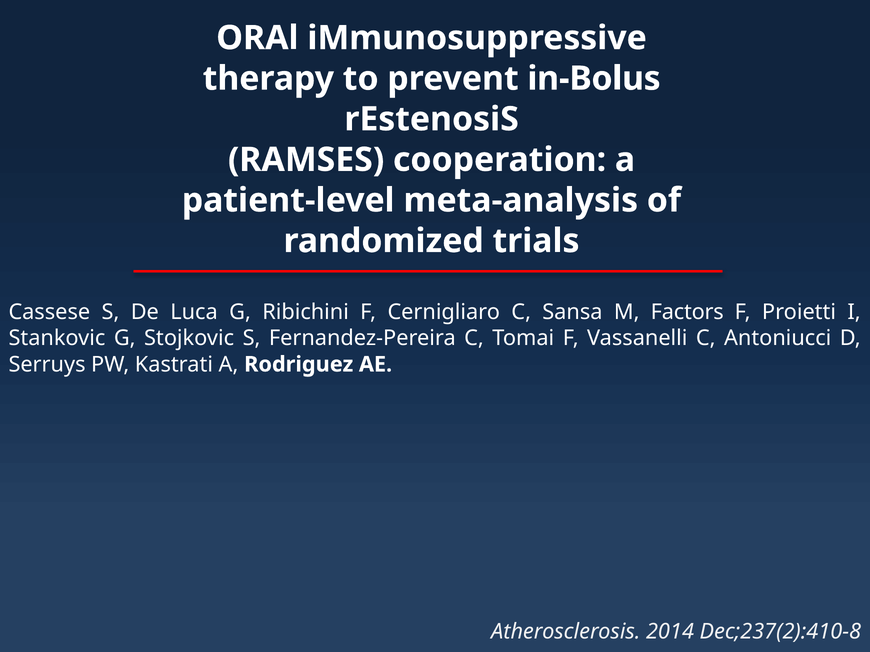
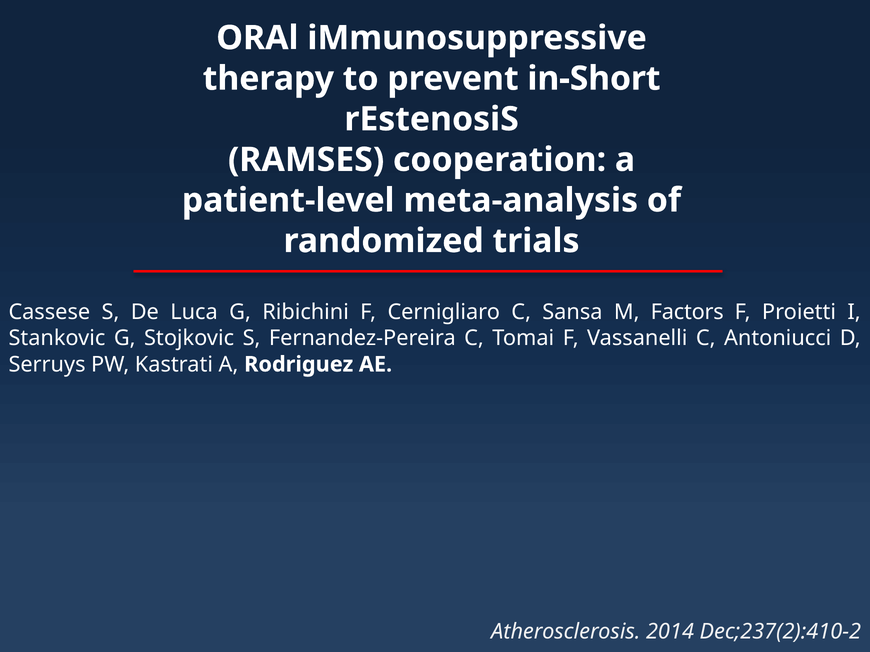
in-Bolus: in-Bolus -> in-Short
Dec;237(2):410-8: Dec;237(2):410-8 -> Dec;237(2):410-2
